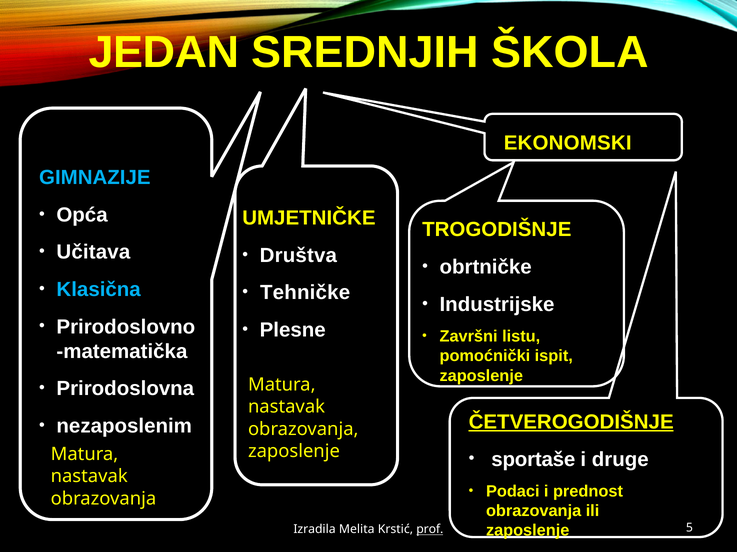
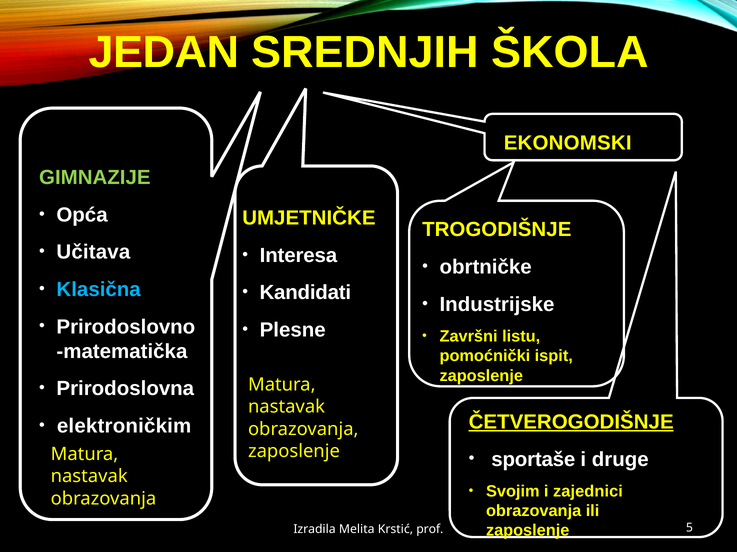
GIMNAZIJE colour: light blue -> light green
Društva: Društva -> Interesa
Tehničke: Tehničke -> Kandidati
nezaposlenim: nezaposlenim -> elektroničkim
Podaci: Podaci -> Svojim
prednost: prednost -> zajednici
prof underline: present -> none
